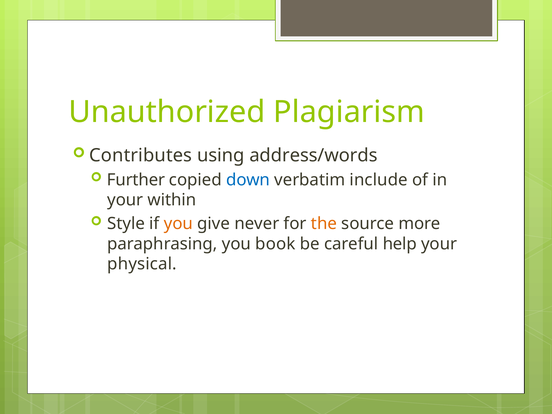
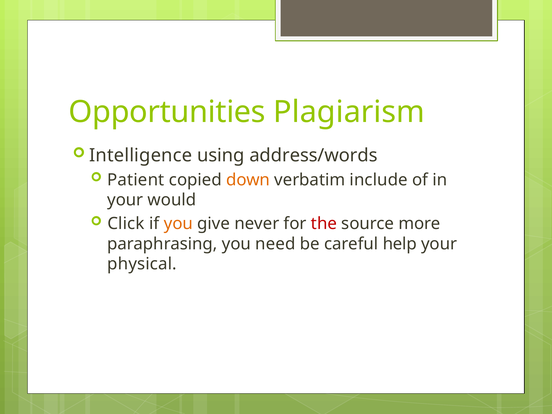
Unauthorized: Unauthorized -> Opportunities
Contributes: Contributes -> Intelligence
Further: Further -> Patient
down colour: blue -> orange
within: within -> would
Style: Style -> Click
the colour: orange -> red
book: book -> need
